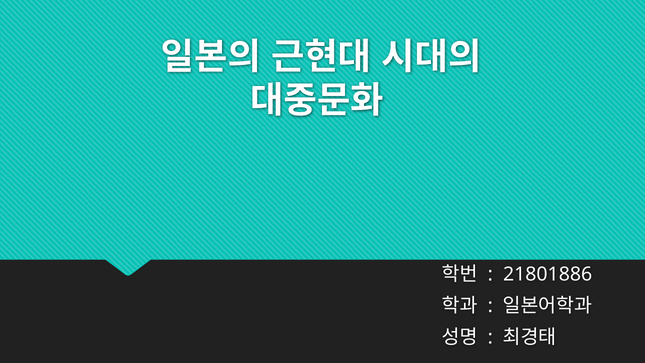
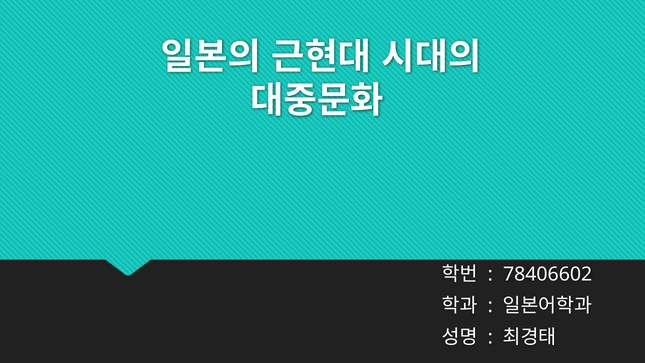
21801886: 21801886 -> 78406602
